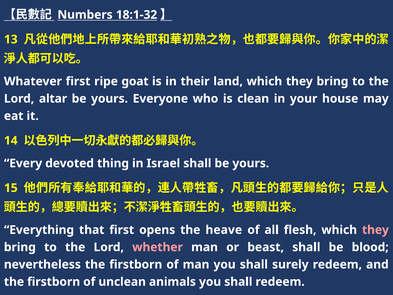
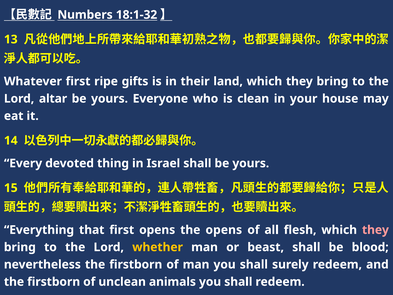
goat: goat -> gifts
the heave: heave -> opens
whether colour: pink -> yellow
